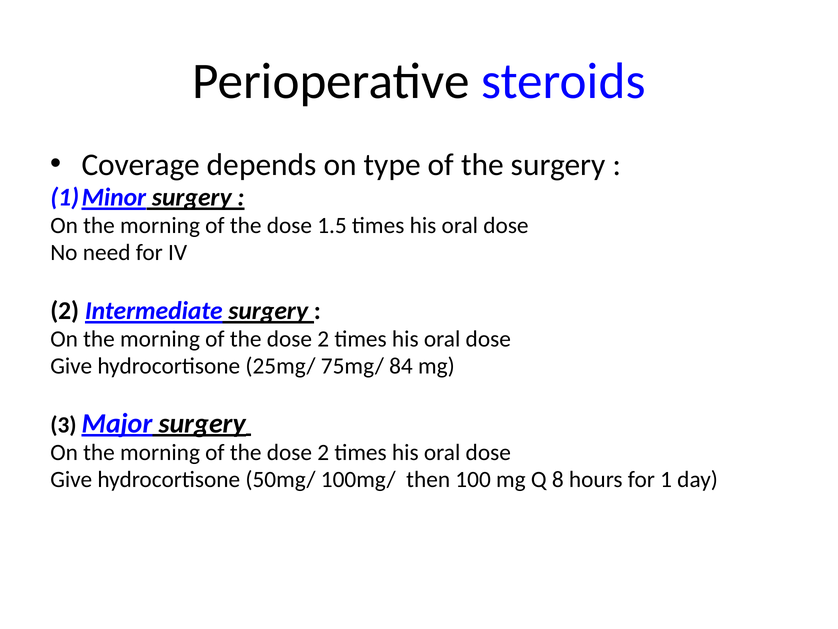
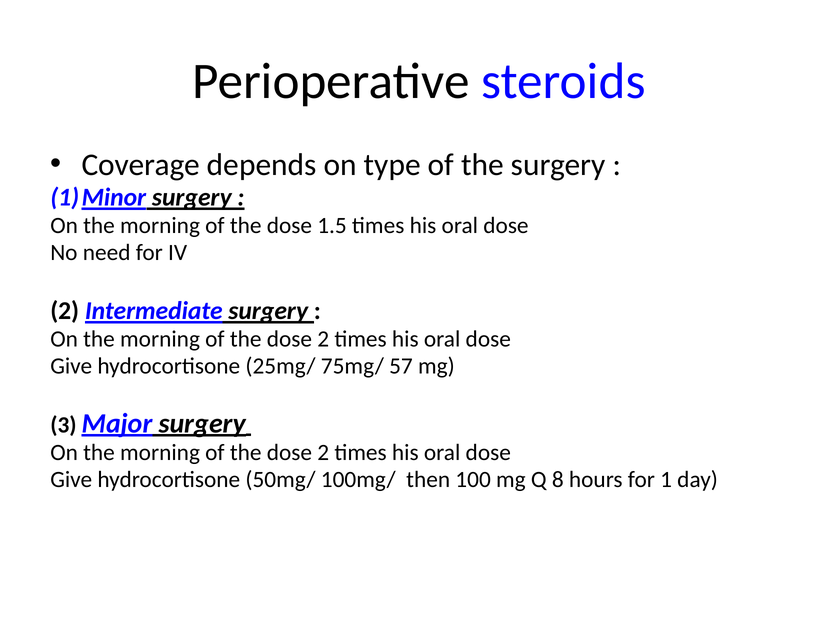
84: 84 -> 57
